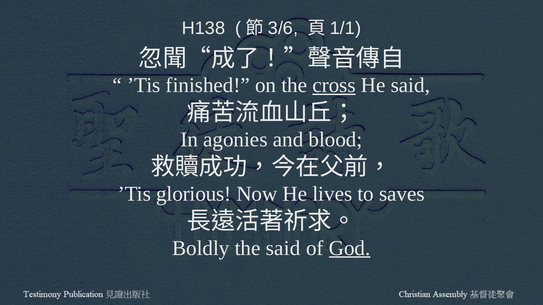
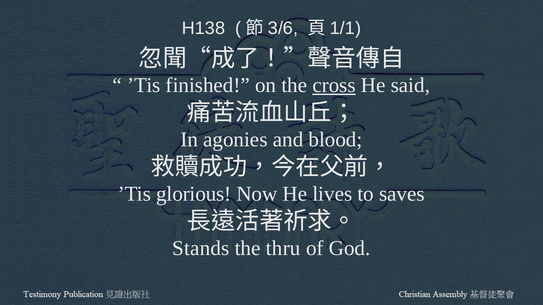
Boldly: Boldly -> Stands
the said: said -> thru
God underline: present -> none
